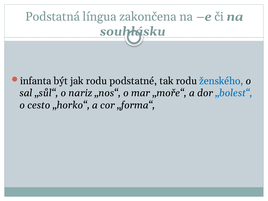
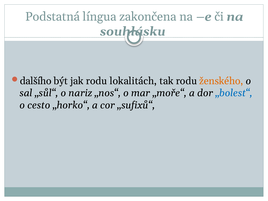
infanta: infanta -> dalšího
podstatné: podstatné -> lokalitách
ženského colour: blue -> orange
„forma“: „forma“ -> „sufixů“
